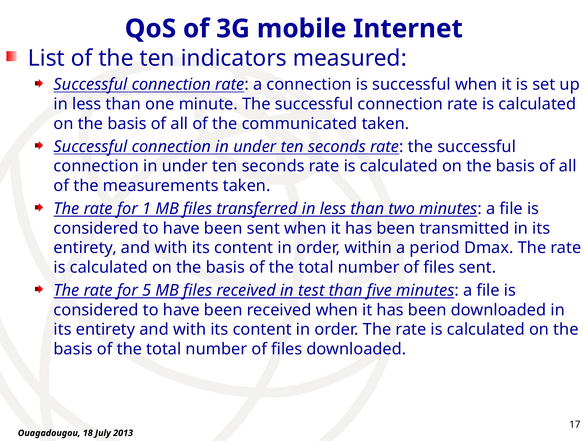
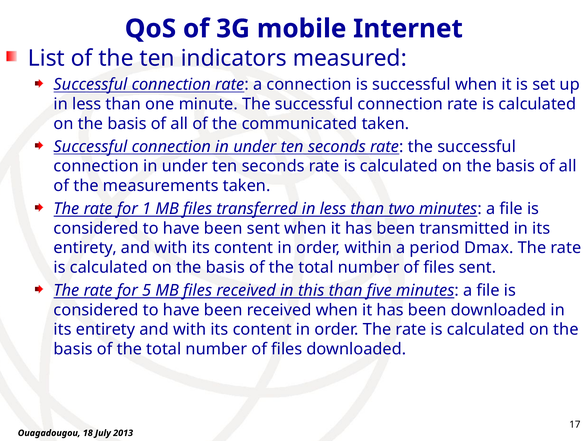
test: test -> this
